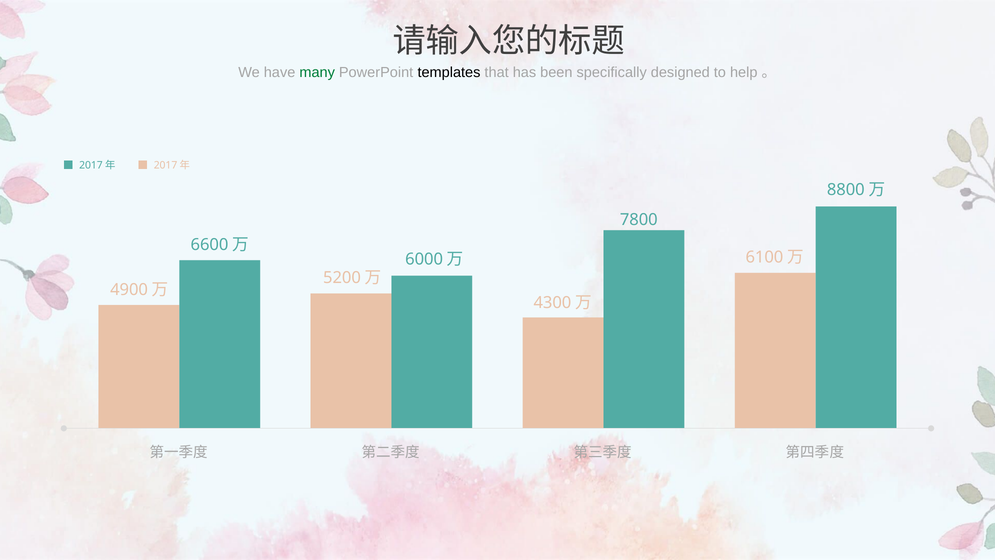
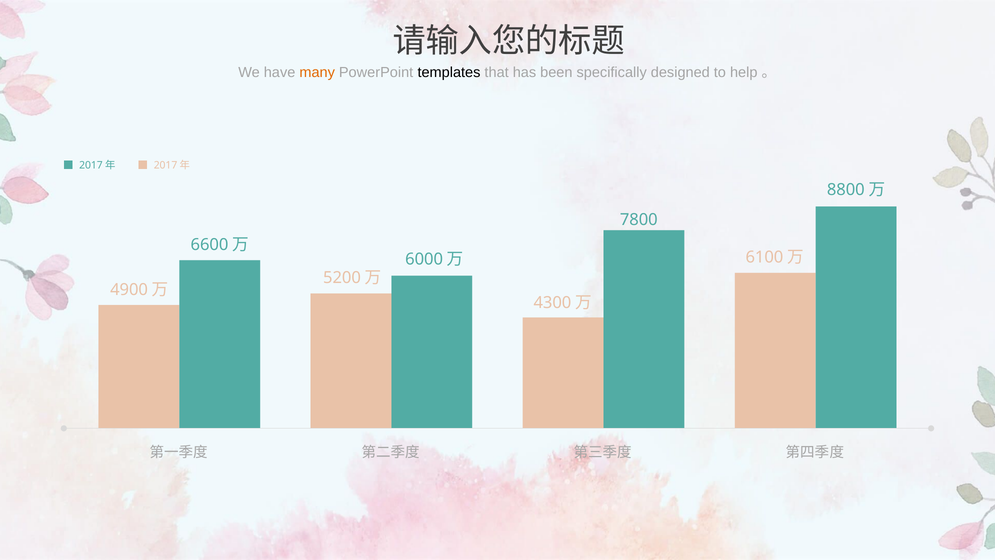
many colour: green -> orange
